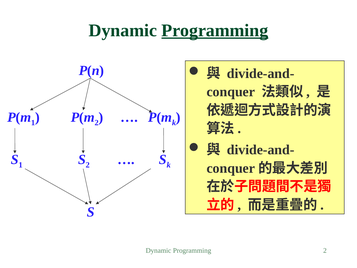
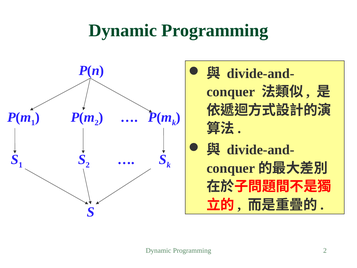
Programming at (215, 30) underline: present -> none
